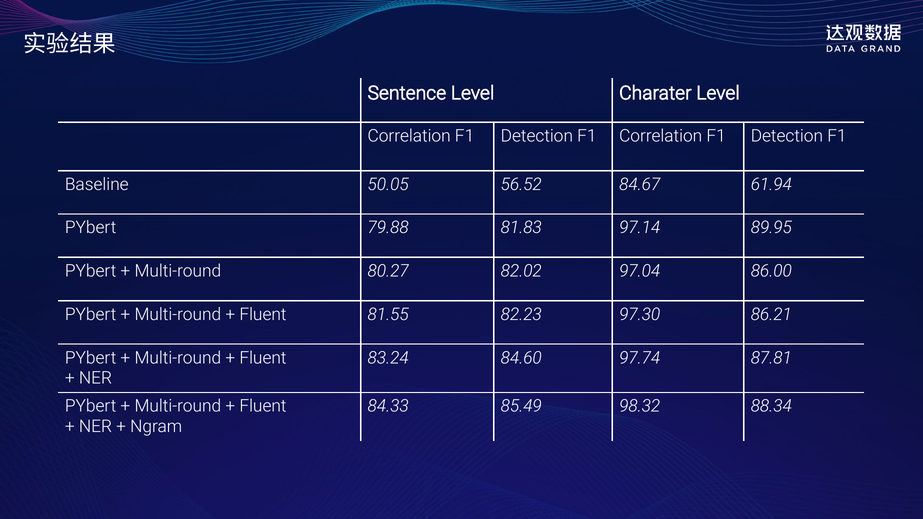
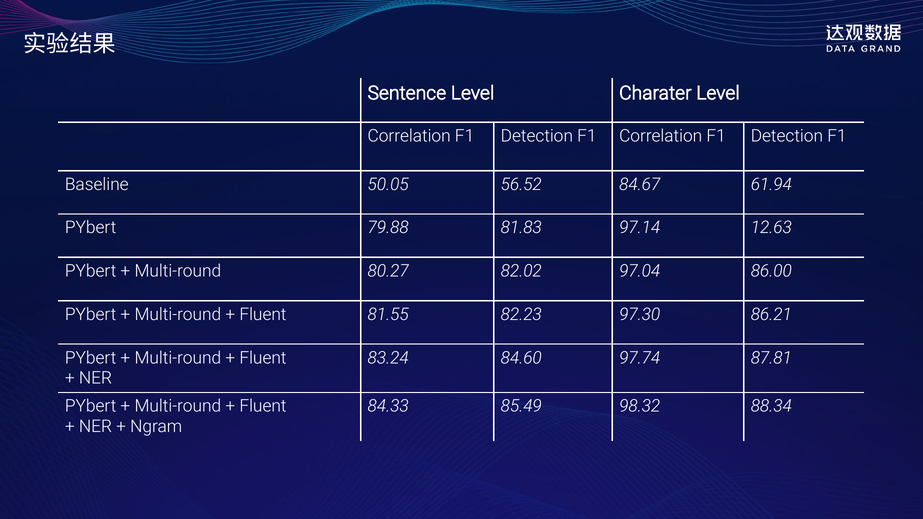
89.95: 89.95 -> 12.63
